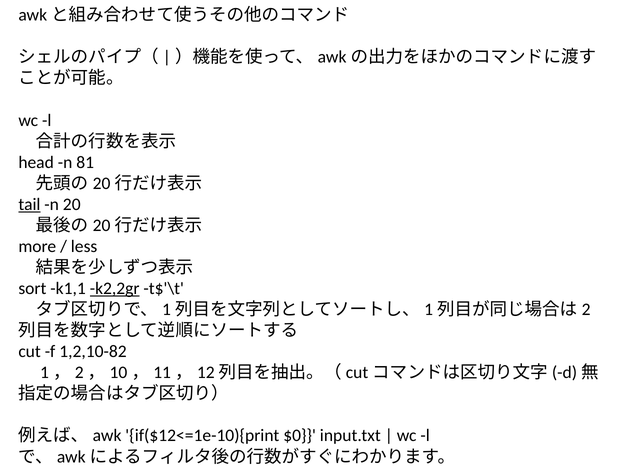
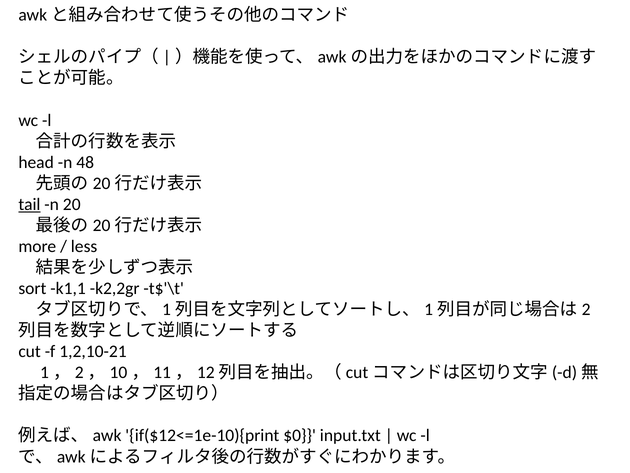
81: 81 -> 48
k2,2gr underline: present -> none
1,2,10-82: 1,2,10-82 -> 1,2,10-21
